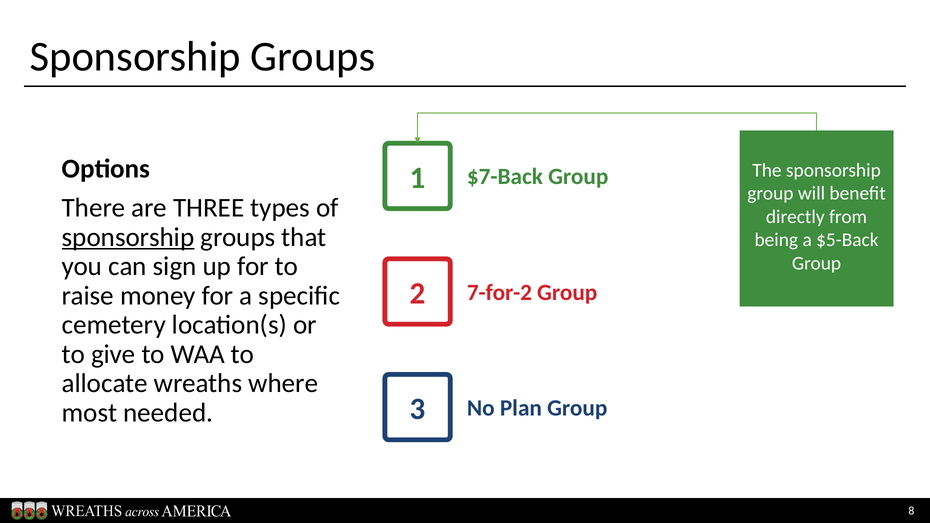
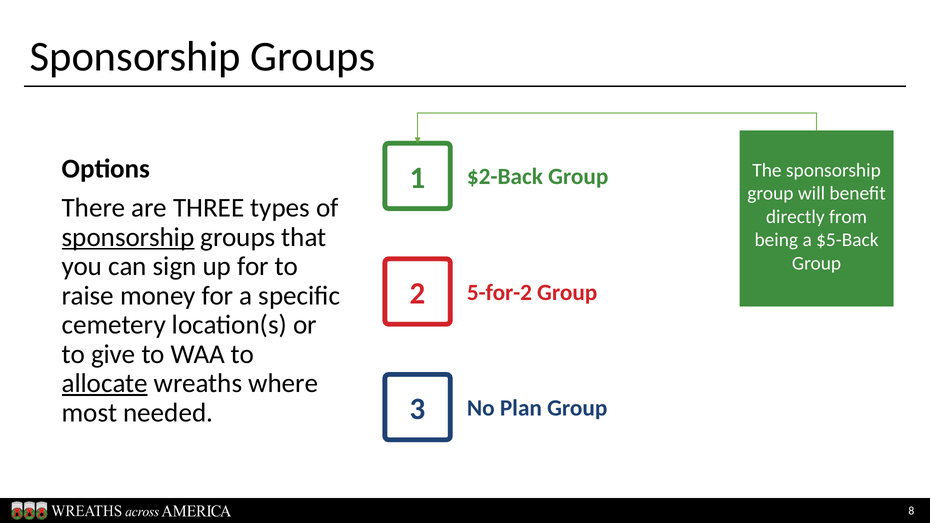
$7-Back: $7-Back -> $2-Back
7-for-2: 7-for-2 -> 5-for-2
allocate underline: none -> present
